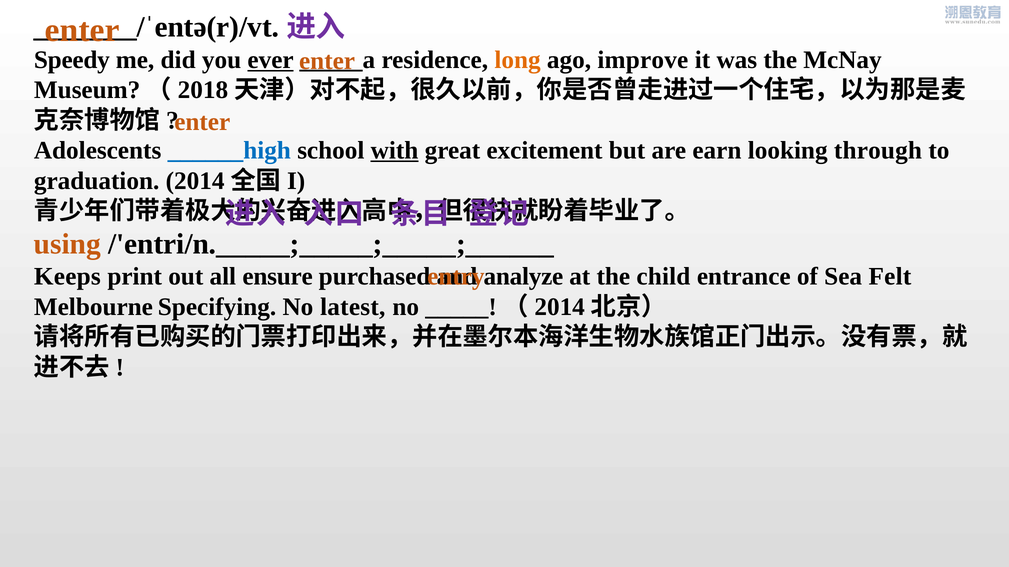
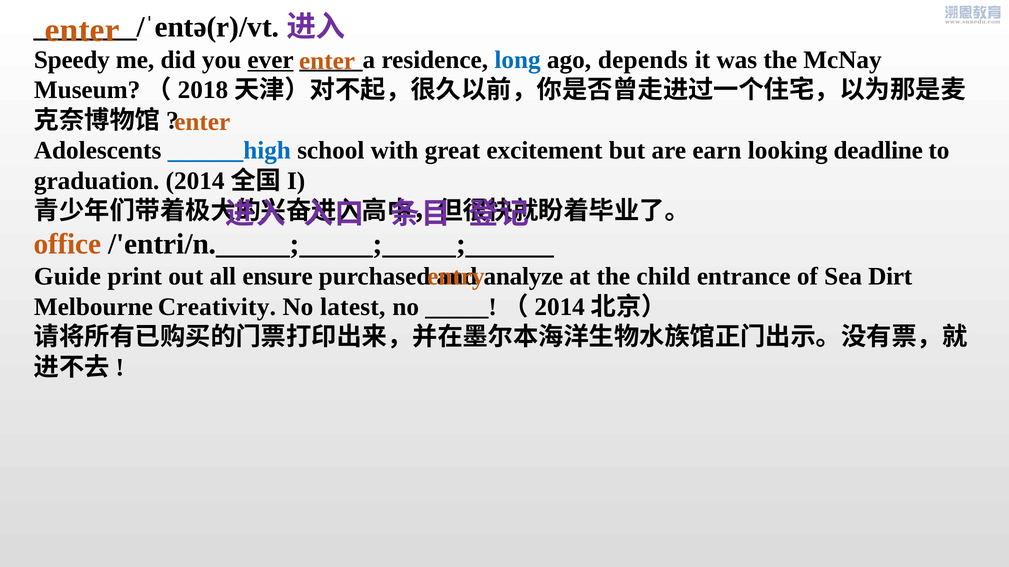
long colour: orange -> blue
improve: improve -> depends
with underline: present -> none
through: through -> deadline
using: using -> office
Keeps: Keeps -> Guide
Felt: Felt -> Dirt
Specifying: Specifying -> Creativity
